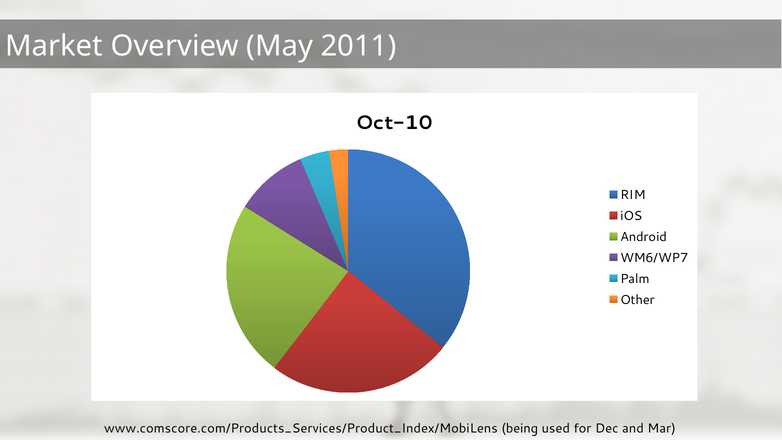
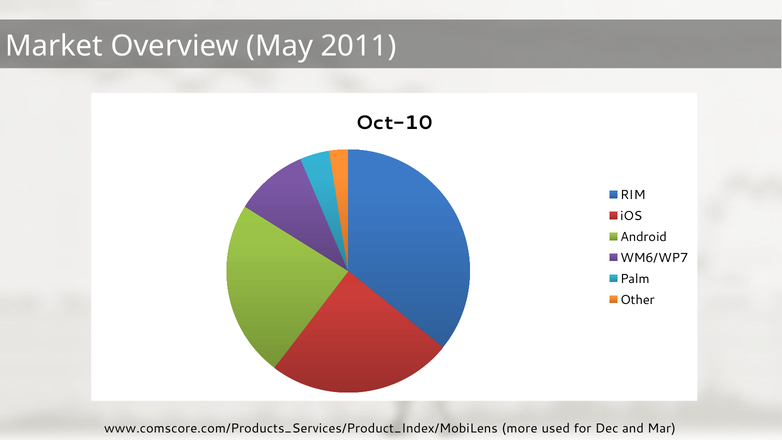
being: being -> more
